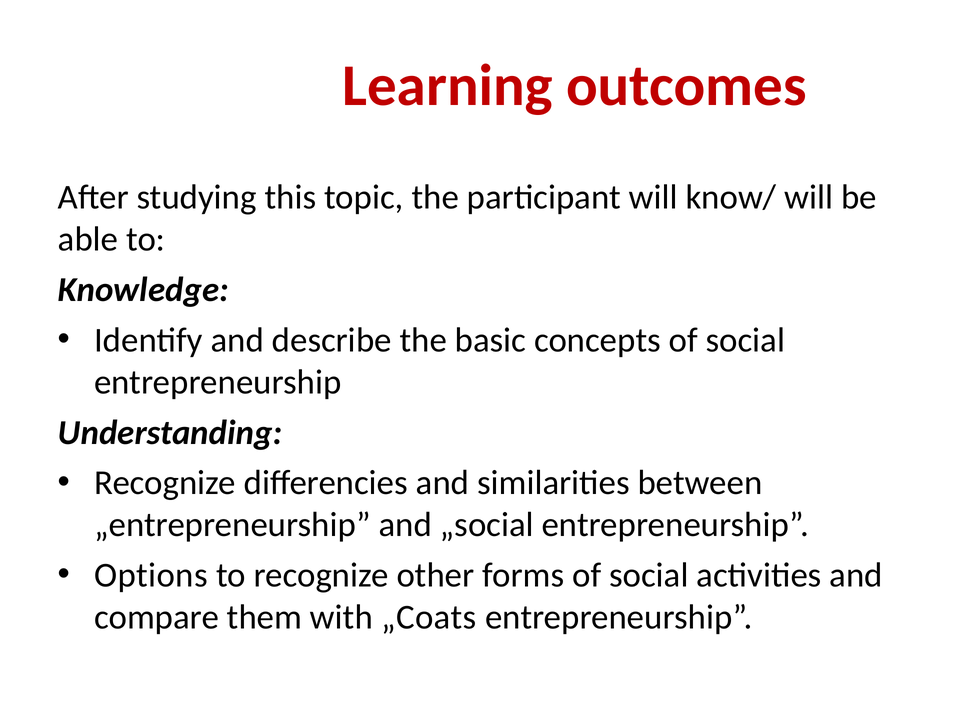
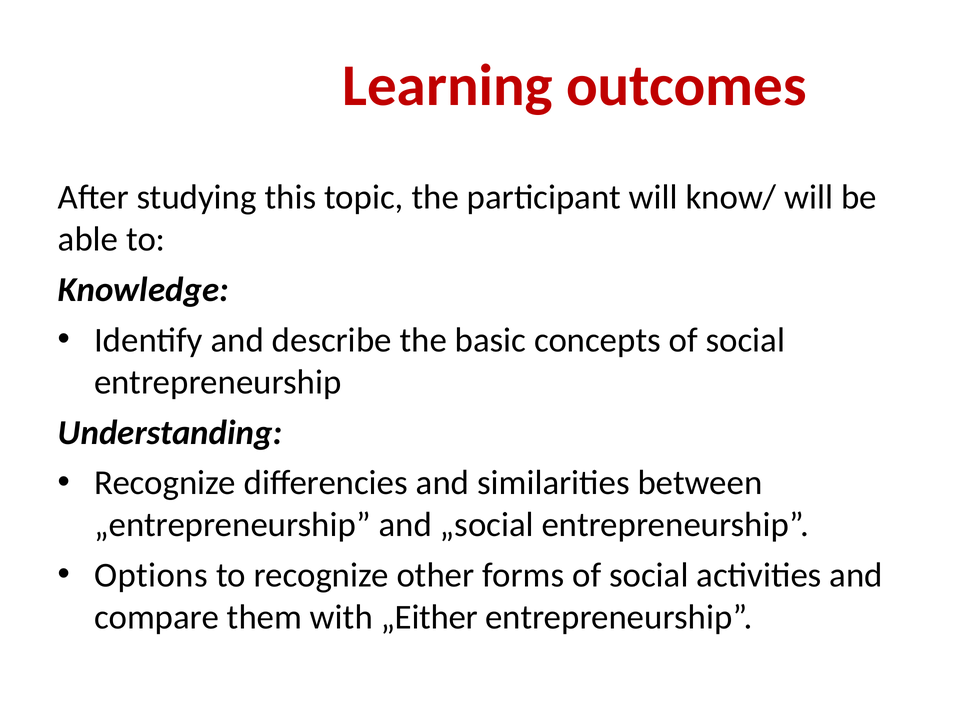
„Coats: „Coats -> „Either
